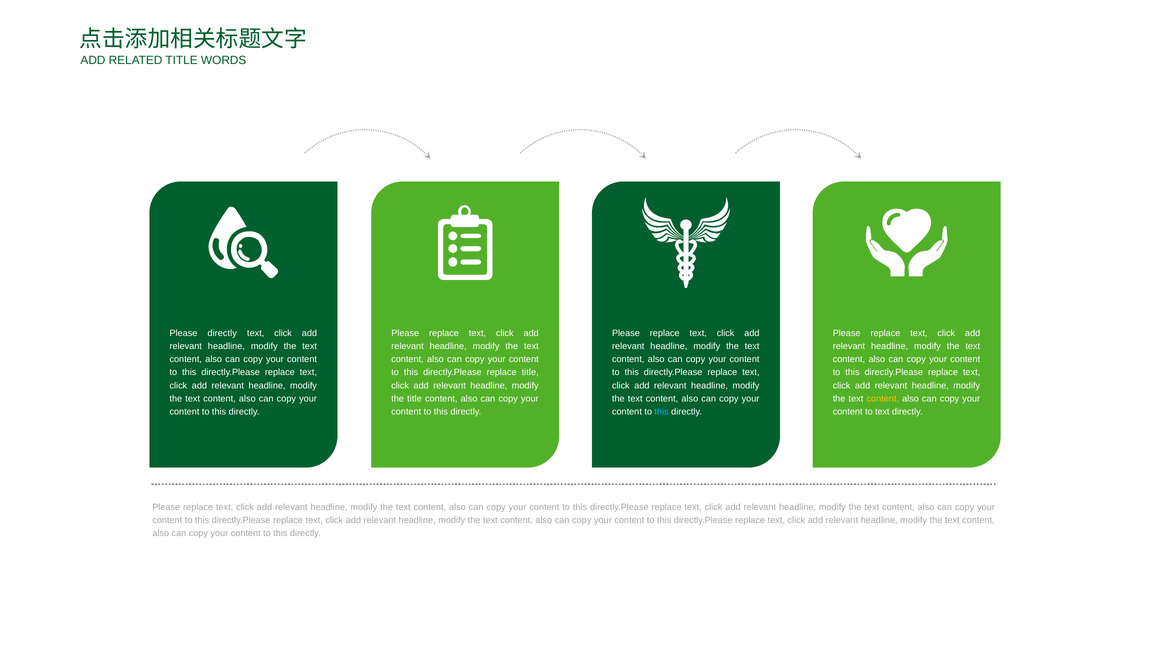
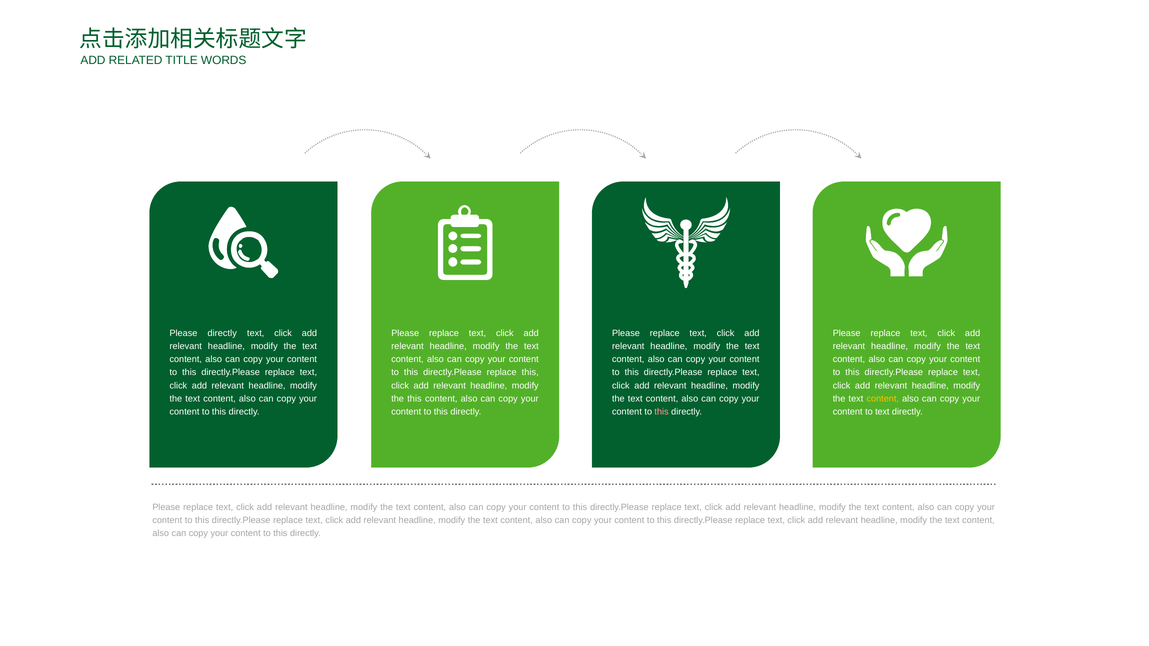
replace title: title -> this
the title: title -> this
this at (662, 412) colour: light blue -> pink
